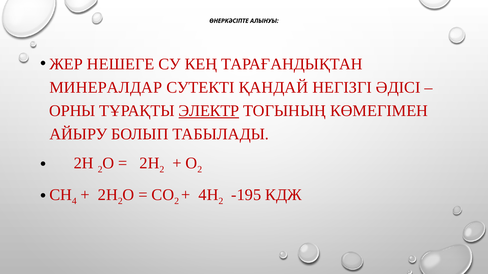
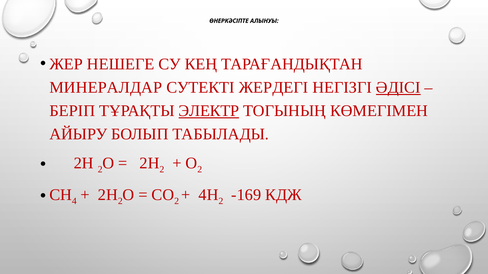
ҚАНДАЙ: ҚАНДАЙ -> ЖЕРДЕГІ
ӘДІСІ underline: none -> present
ОРНЫ: ОРНЫ -> БЕРІП
-195: -195 -> -169
